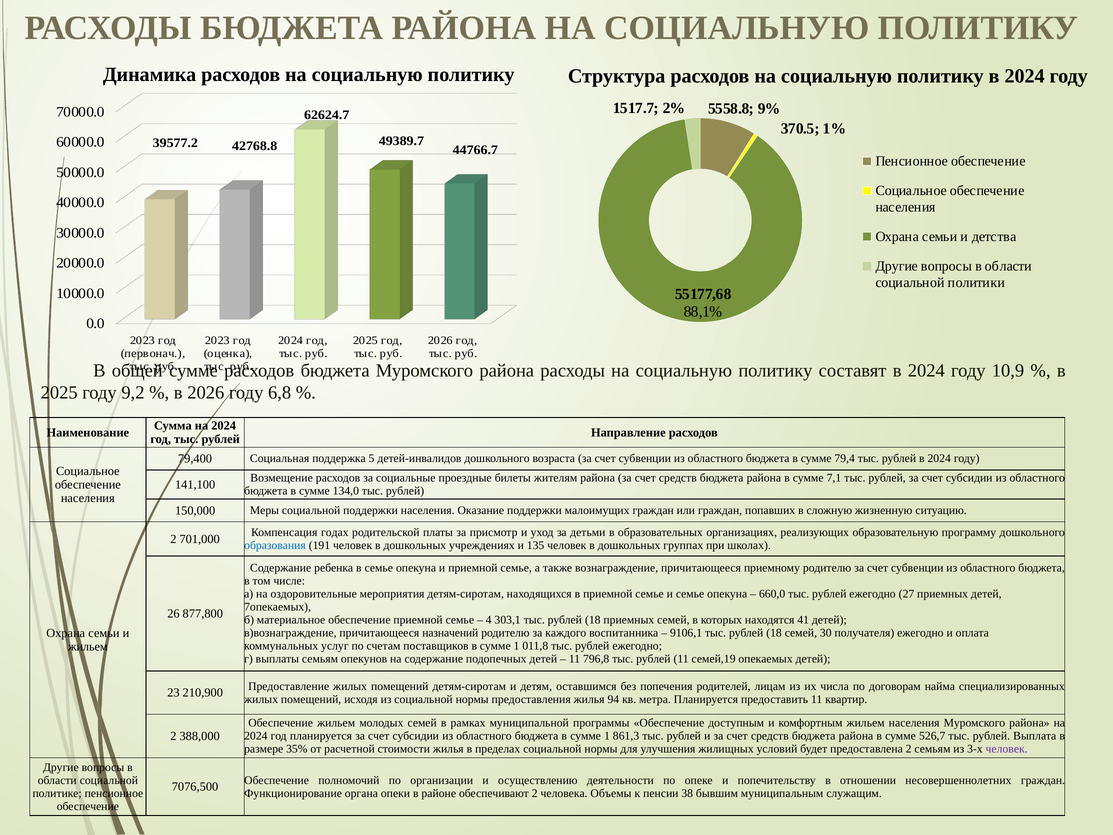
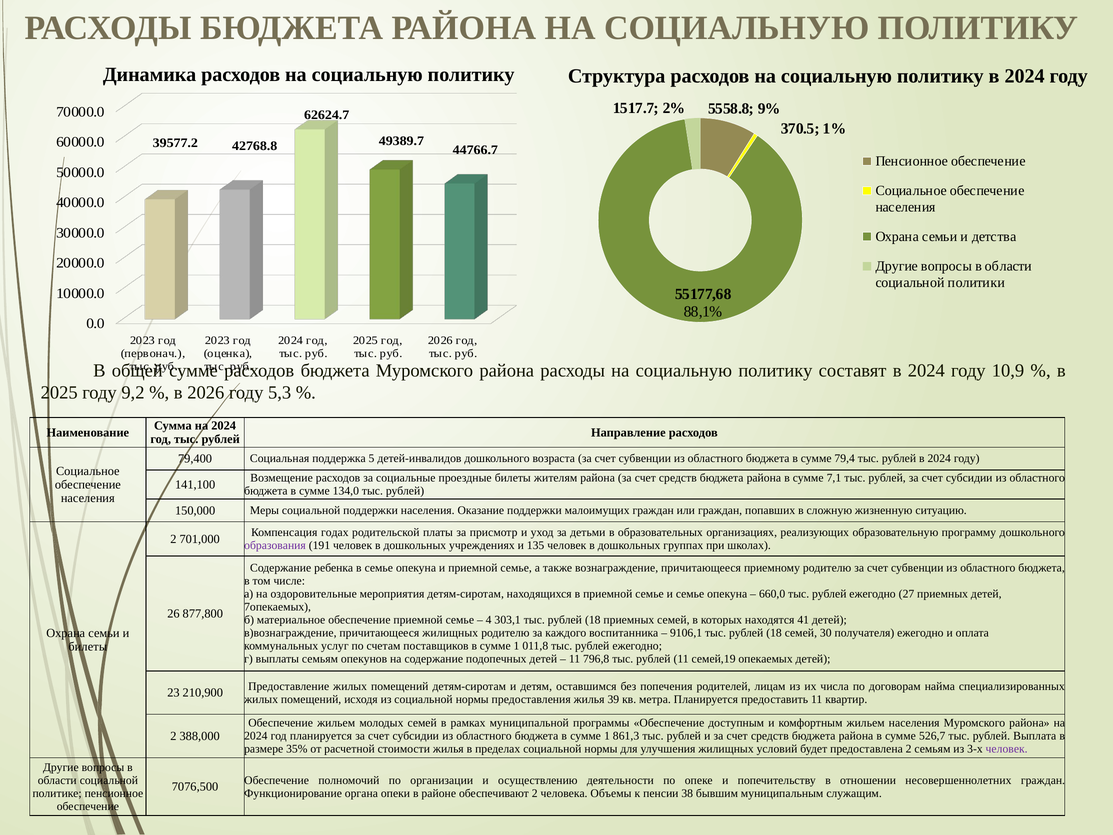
6,8: 6,8 -> 5,3
образования colour: blue -> purple
причитающееся назначений: назначений -> жилищных
жильем at (88, 647): жильем -> билеты
94: 94 -> 39
